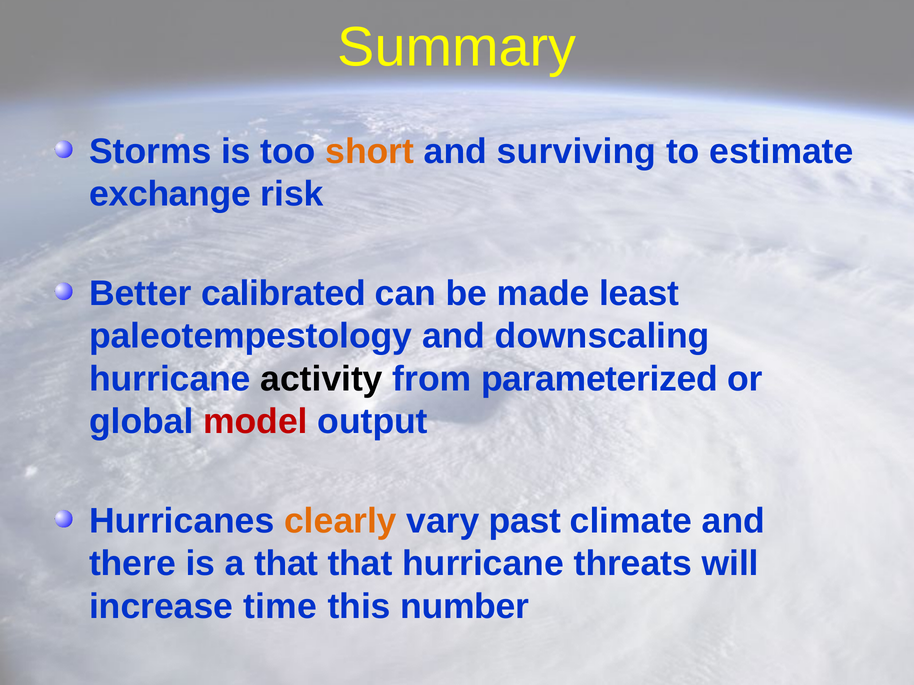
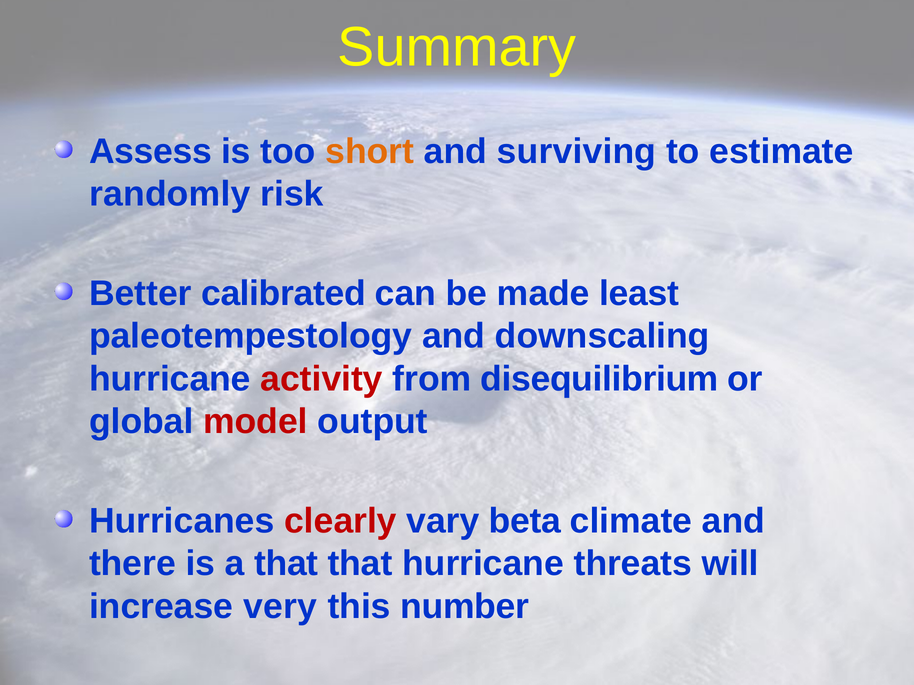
Storms: Storms -> Assess
exchange: exchange -> randomly
activity colour: black -> red
parameterized: parameterized -> disequilibrium
clearly colour: orange -> red
past: past -> beta
time: time -> very
